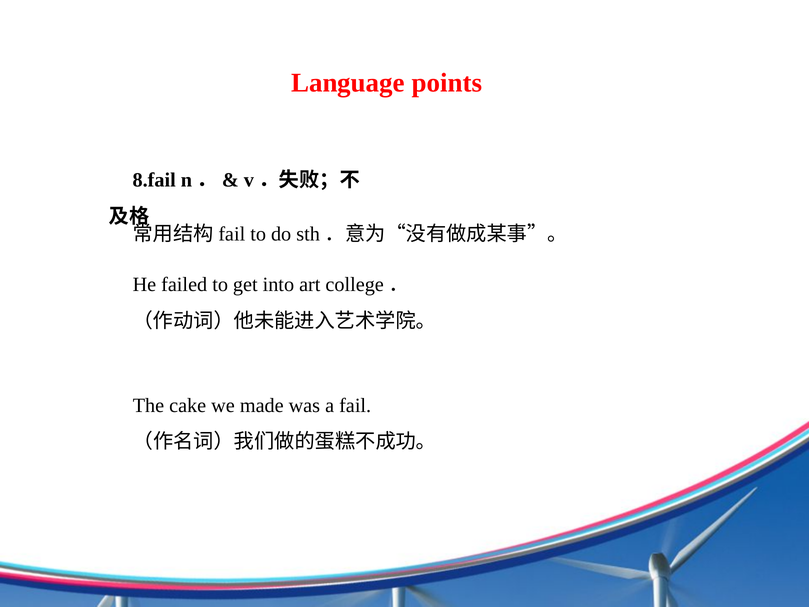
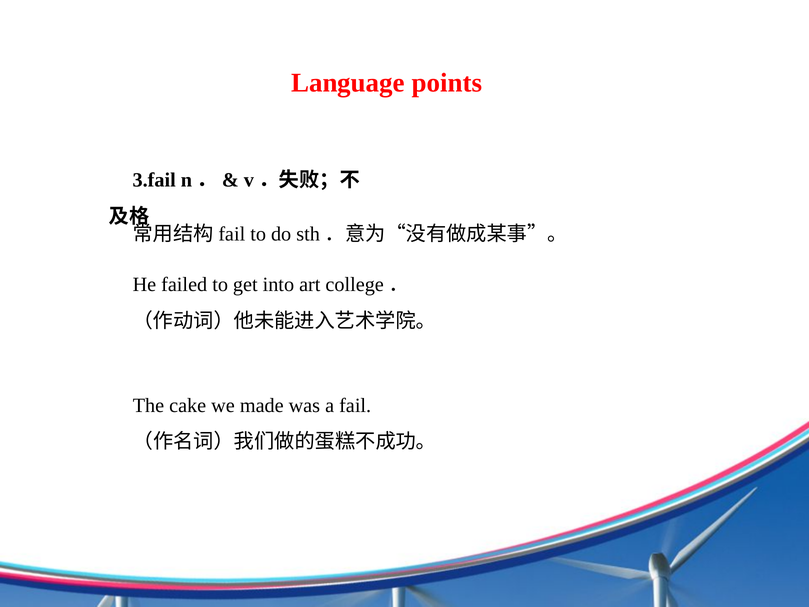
8.fail: 8.fail -> 3.fail
